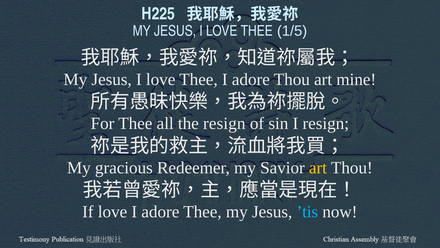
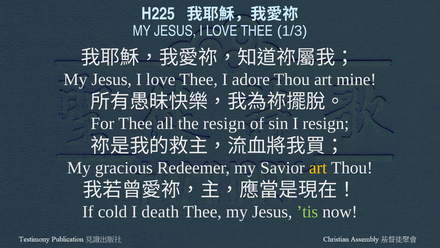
1/5: 1/5 -> 1/3
If love: love -> cold
adore at (160, 211): adore -> death
’tis colour: light blue -> light green
